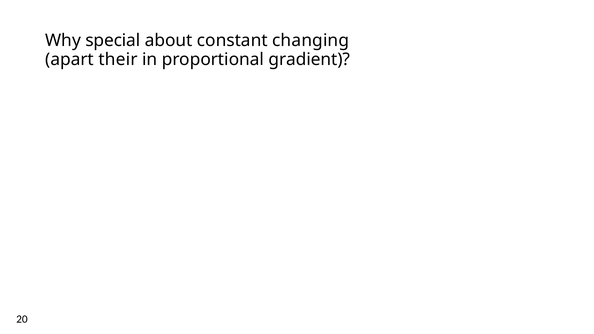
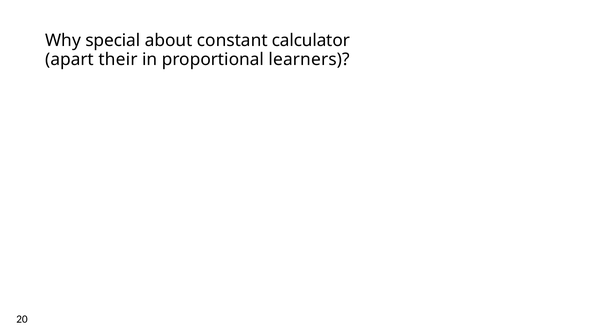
changing: changing -> calculator
gradient: gradient -> learners
